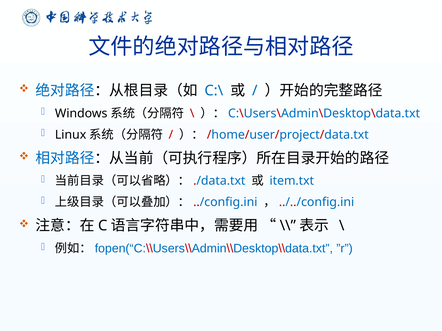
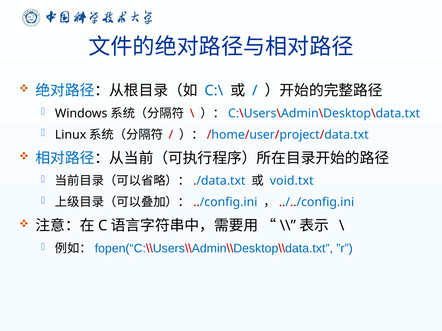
item.txt: item.txt -> void.txt
